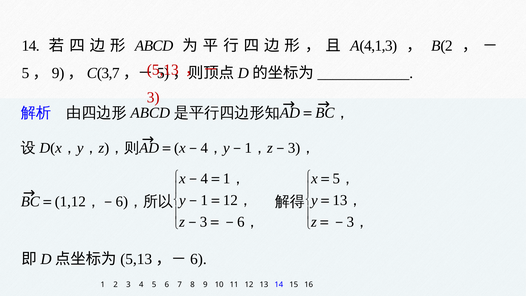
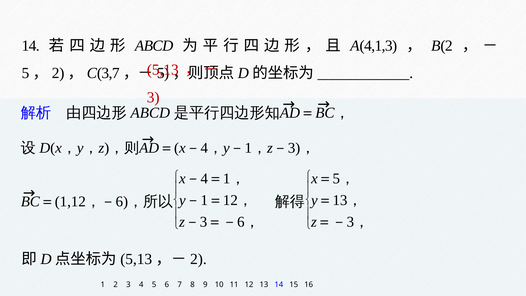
9 at (58, 73): 9 -> 2
6 at (198, 259): 6 -> 2
